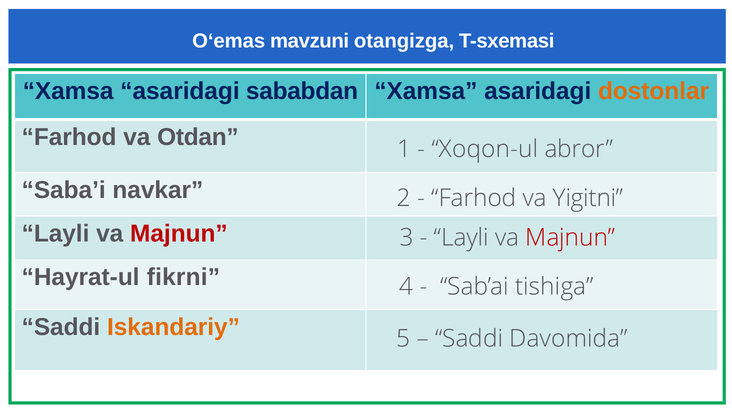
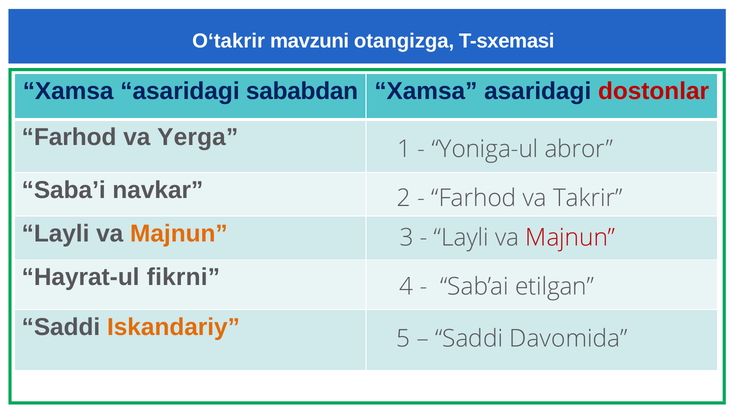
O‘emas: O‘emas -> O‘takrir
dostonlar colour: orange -> red
Otdan: Otdan -> Yerga
Xoqon-ul: Xoqon-ul -> Yoniga-ul
Yigitni: Yigitni -> Takrir
Majnun at (179, 234) colour: red -> orange
tishiga: tishiga -> etilgan
